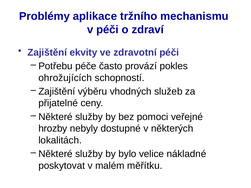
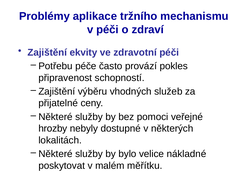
ohrožujících: ohrožujících -> připravenost
